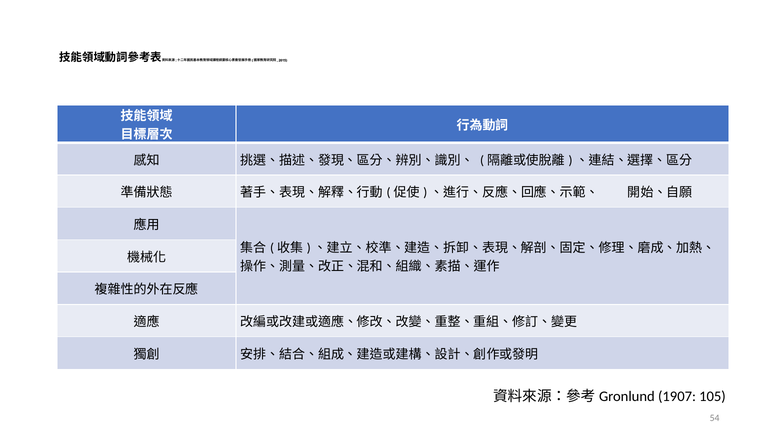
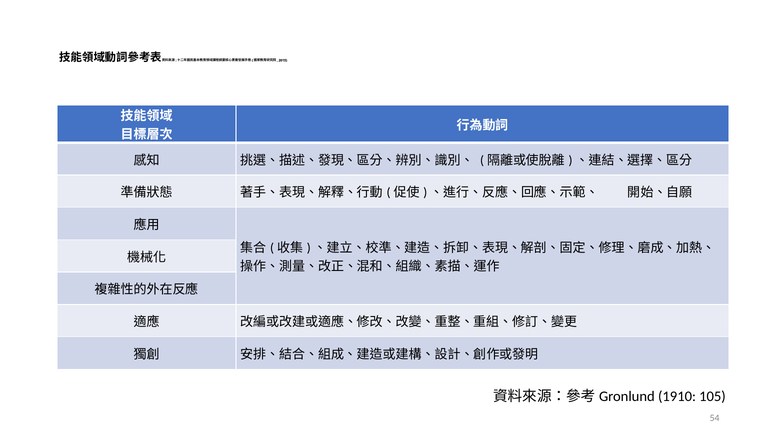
1907: 1907 -> 1910
